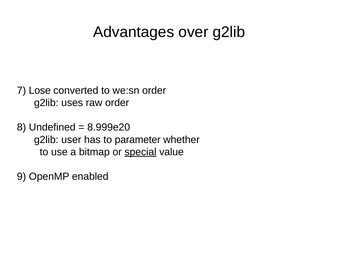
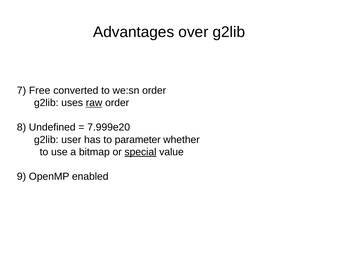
Lose: Lose -> Free
raw underline: none -> present
8.999e20: 8.999e20 -> 7.999e20
